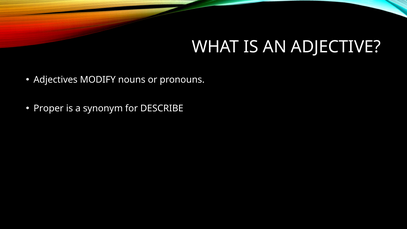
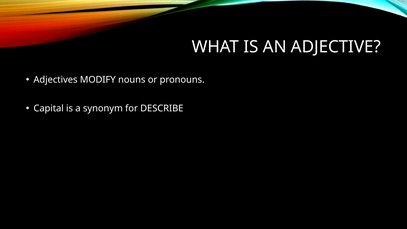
Proper: Proper -> Capital
